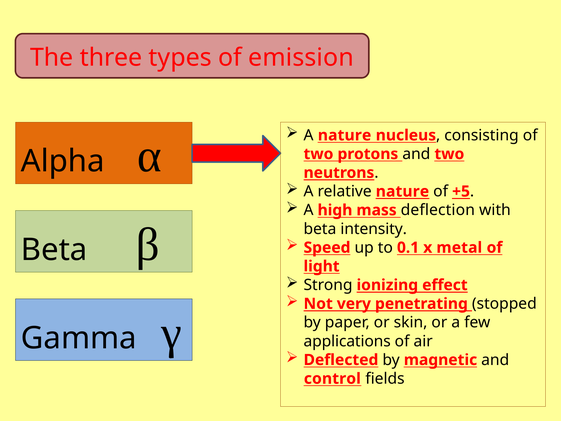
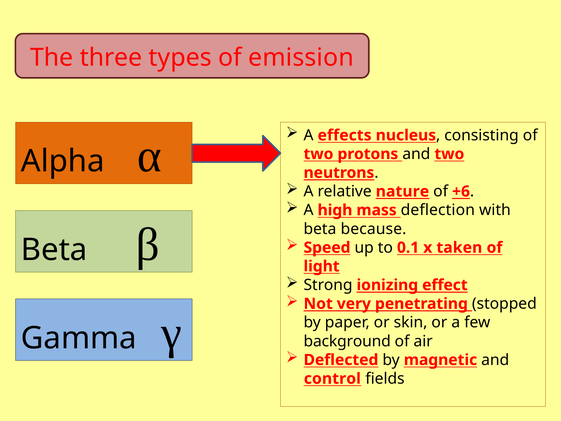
A nature: nature -> effects
+5: +5 -> +6
intensity: intensity -> because
metal: metal -> taken
applications: applications -> background
